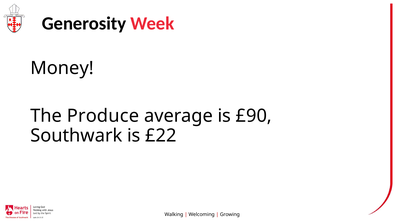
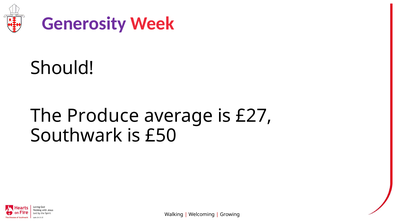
Generosity colour: black -> purple
Money: Money -> Should
£90: £90 -> £27
£22: £22 -> £50
